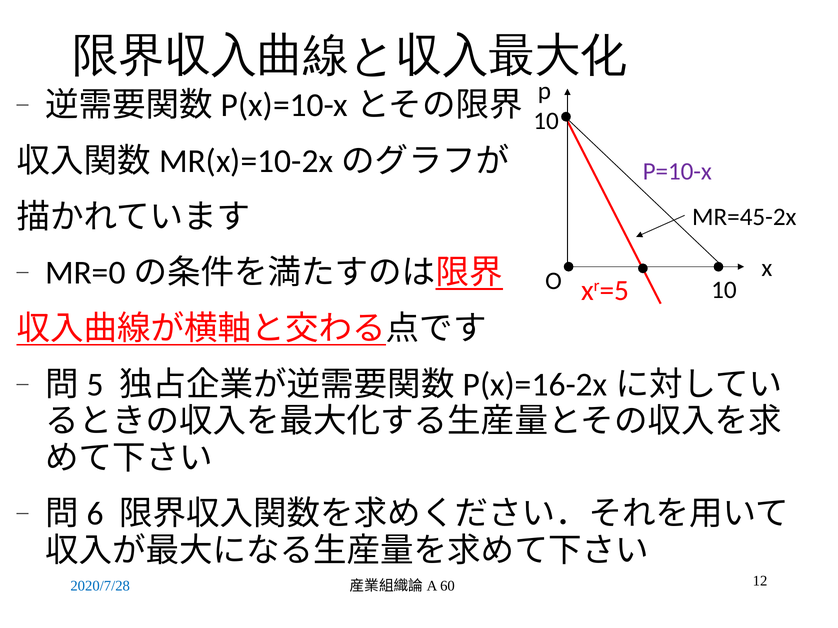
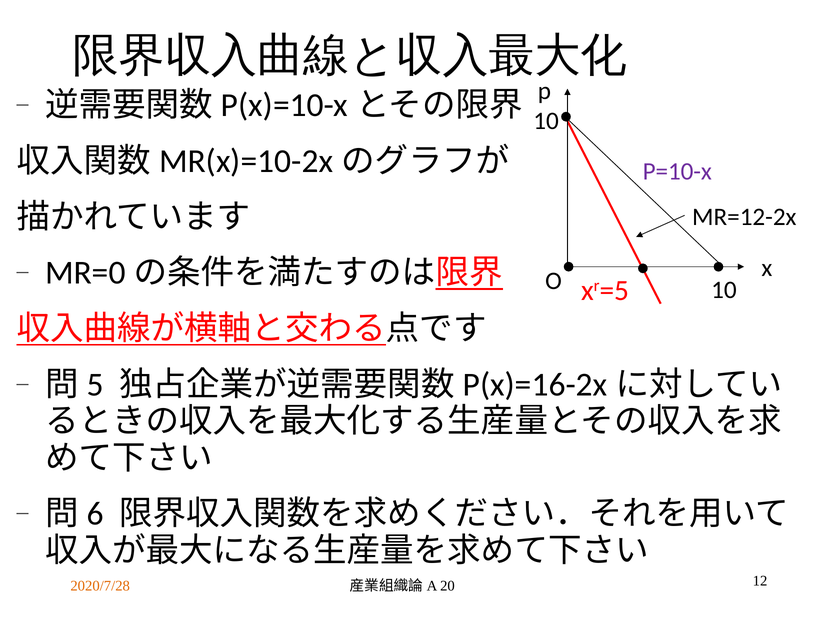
MR=45-2x: MR=45-2x -> MR=12-2x
2020/7/28 colour: blue -> orange
60: 60 -> 20
